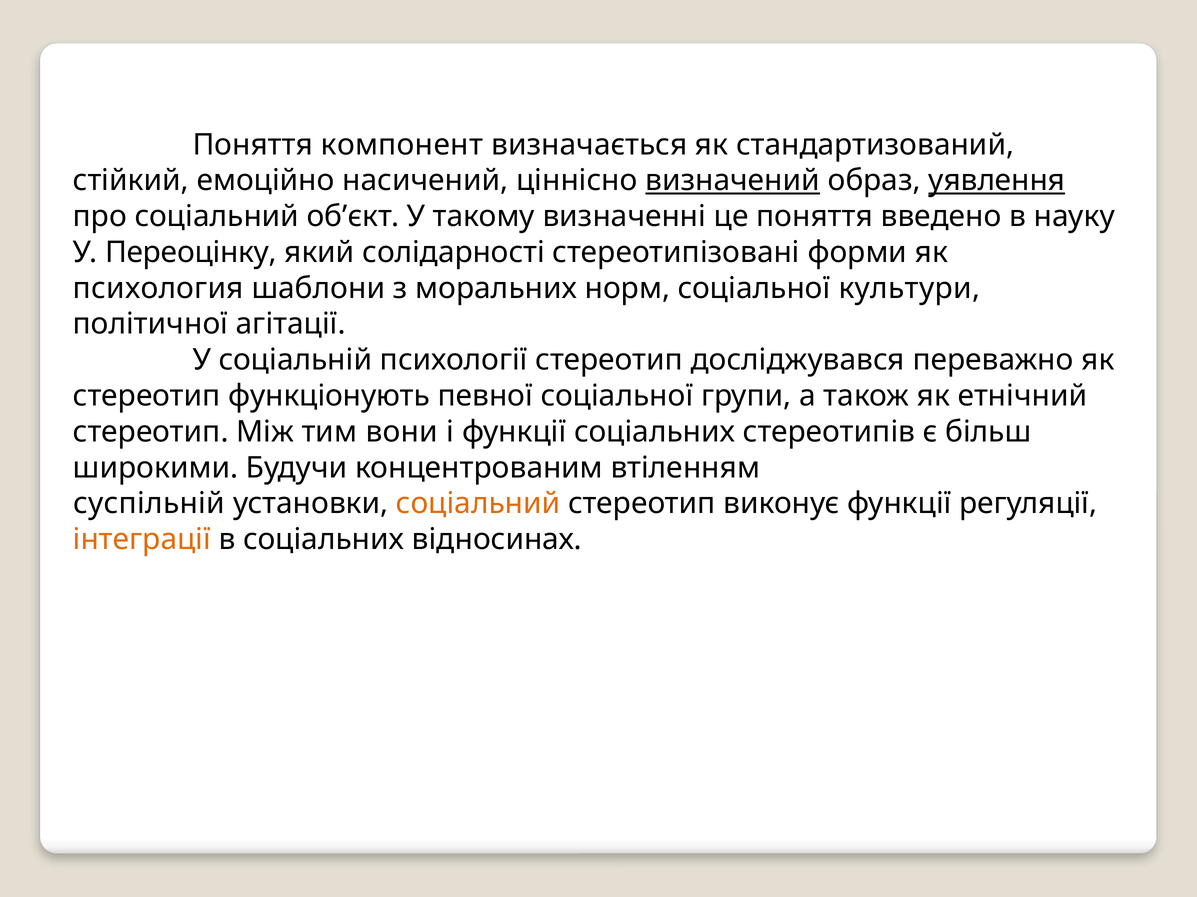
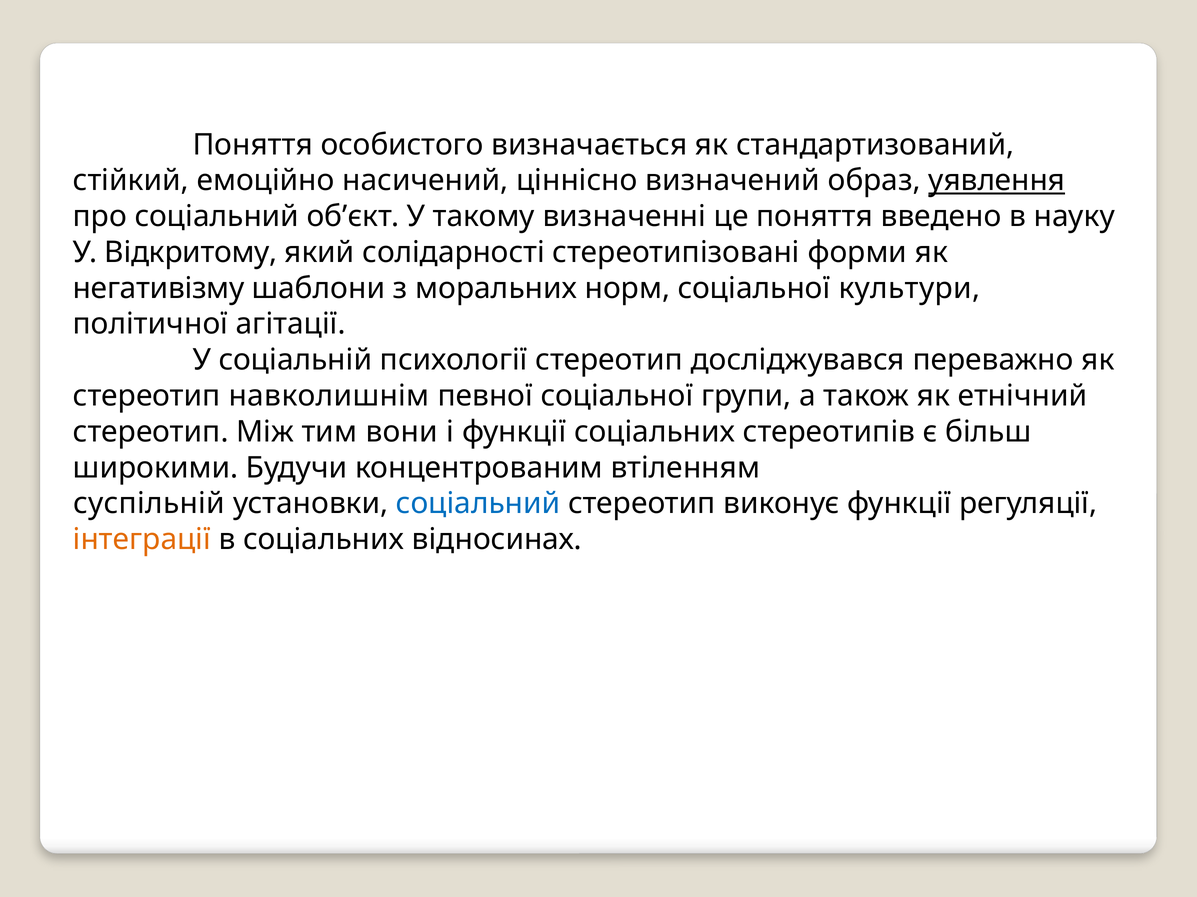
компонент: компонент -> особистого
визначений underline: present -> none
Переоцінку: Переоцінку -> Відкритому
психология: психология -> негативізму
функціонують: функціонують -> навколишнім
соціальний at (478, 504) colour: orange -> blue
